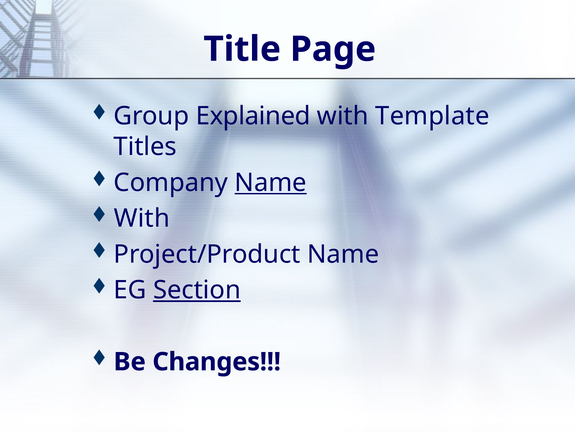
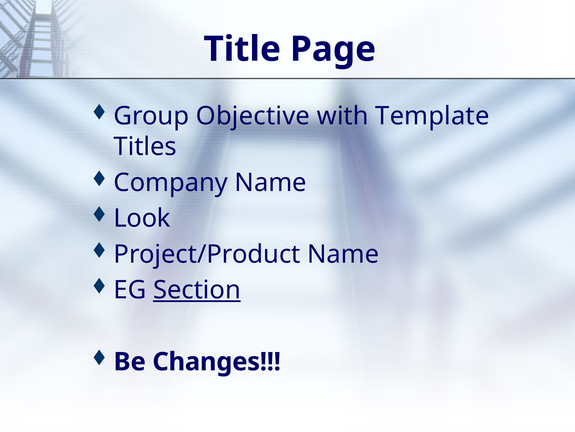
Explained: Explained -> Objective
Name at (271, 182) underline: present -> none
With at (142, 218): With -> Look
